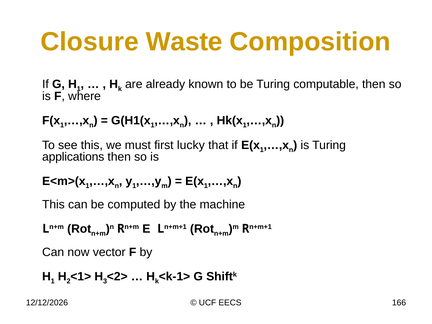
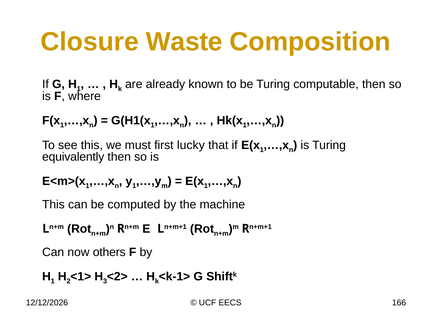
applications: applications -> equivalently
vector: vector -> others
